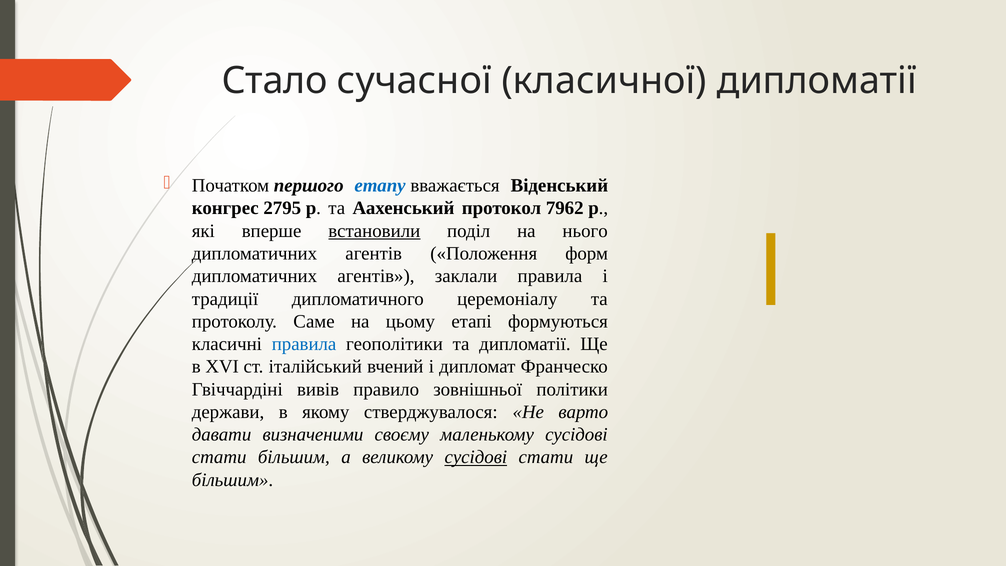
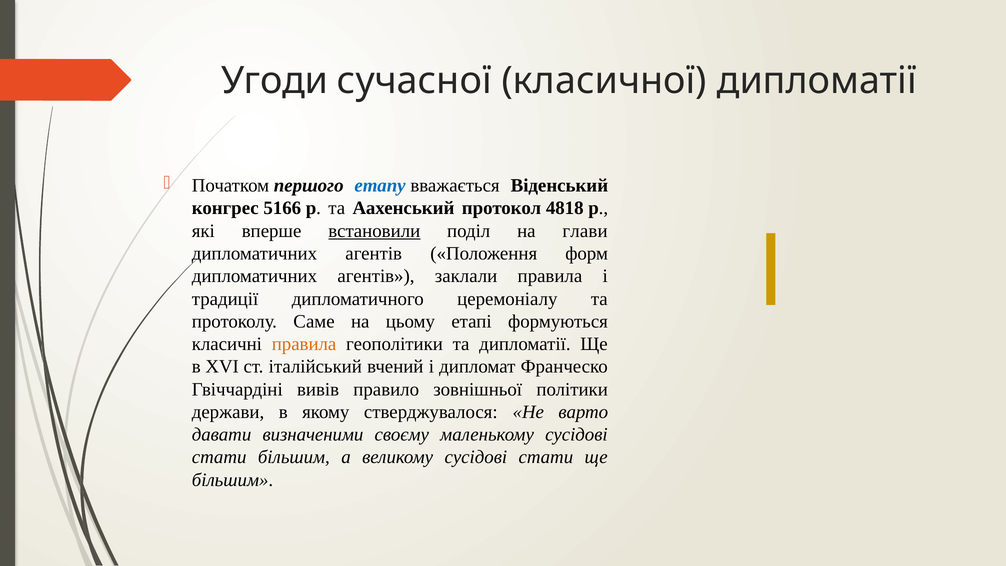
Стало: Стало -> Угоди
2795: 2795 -> 5166
7962: 7962 -> 4818
нього: нього -> глави
правила at (304, 344) colour: blue -> orange
сусідові at (476, 457) underline: present -> none
